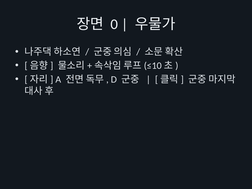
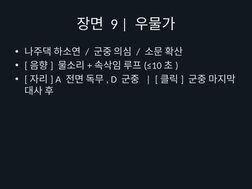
0: 0 -> 9
